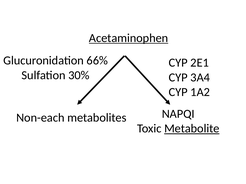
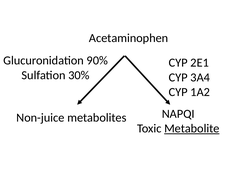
Acetaminophen underline: present -> none
66%: 66% -> 90%
Non-each: Non-each -> Non-juice
